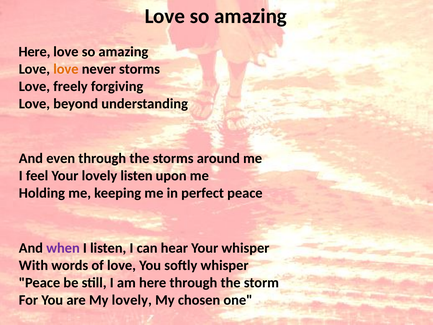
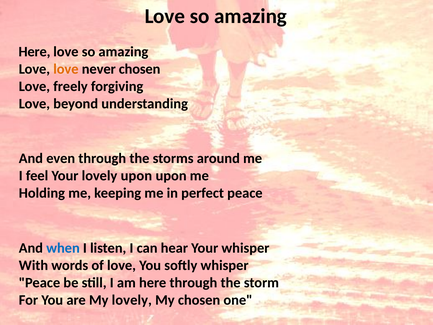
never storms: storms -> chosen
lovely listen: listen -> upon
when colour: purple -> blue
